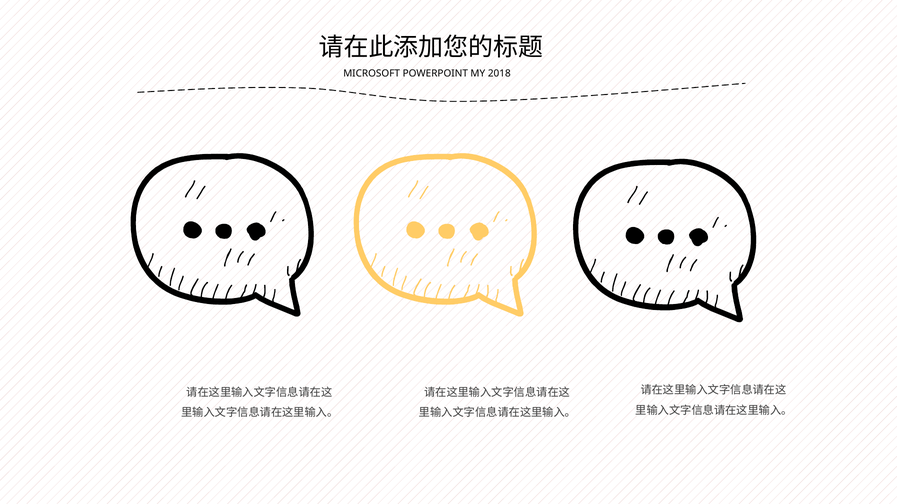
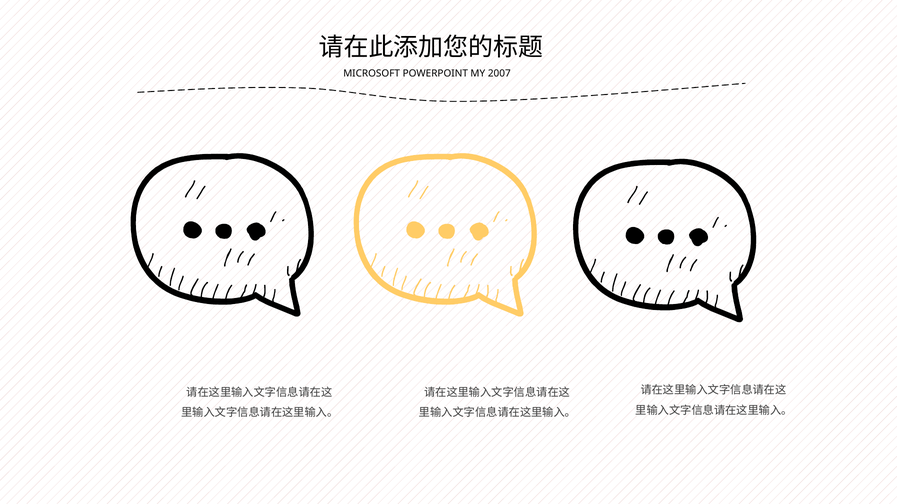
2018: 2018 -> 2007
